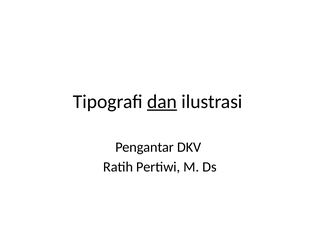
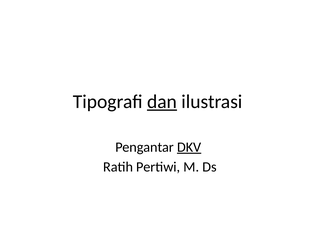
DKV underline: none -> present
